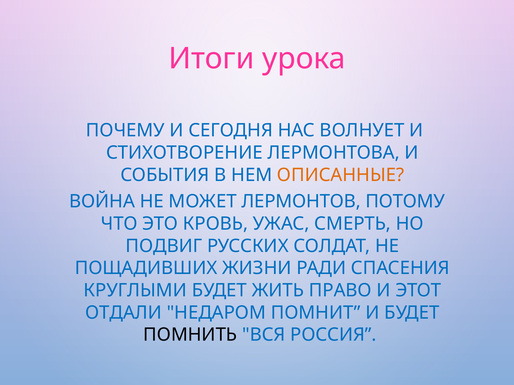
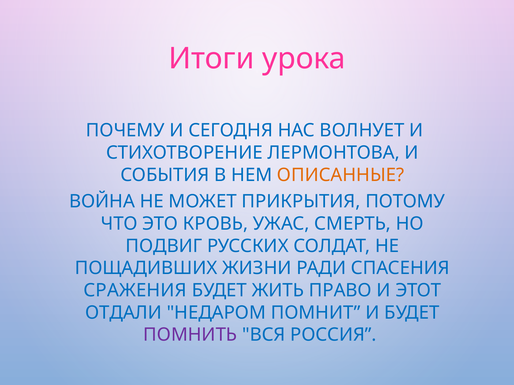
ЛЕРМОНТОВ: ЛЕРМОНТОВ -> ПРИКРЫТИЯ
КРУГЛЫМИ: КРУГЛЫМИ -> СРАЖЕНИЯ
ПОМНИТЬ colour: black -> purple
